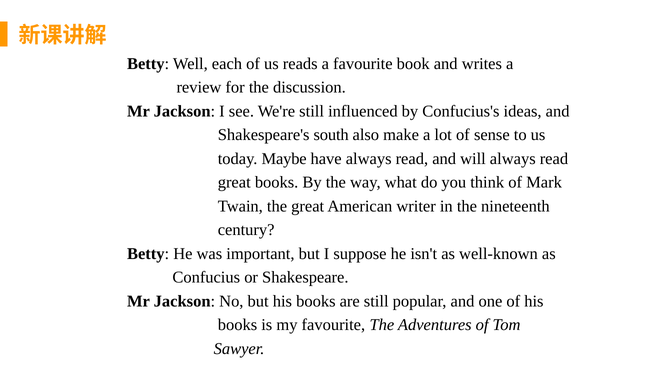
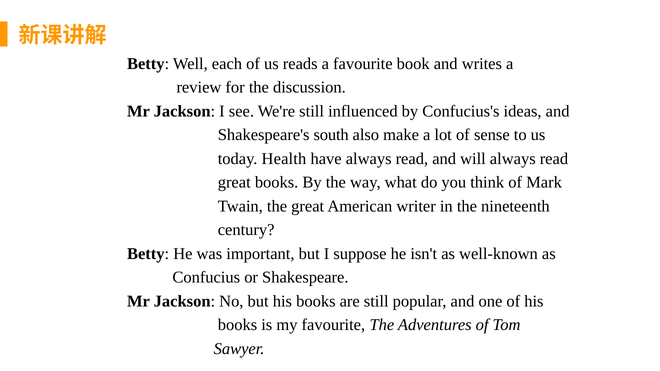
Maybe: Maybe -> Health
